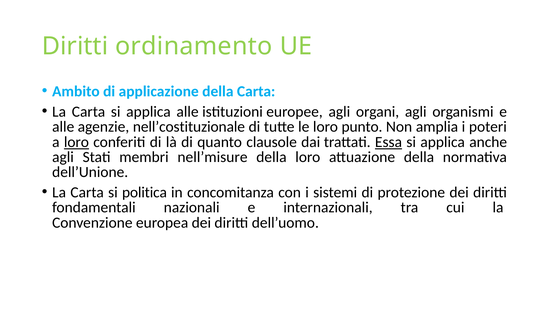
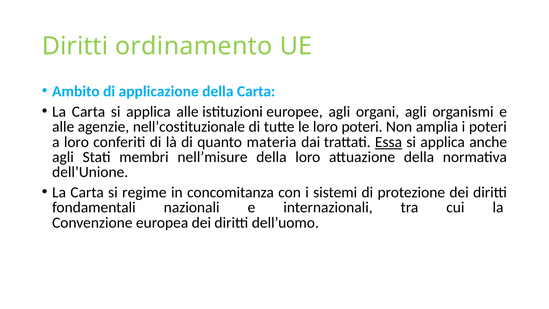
loro punto: punto -> poteri
loro at (76, 142) underline: present -> none
clausole: clausole -> materia
politica: politica -> regime
